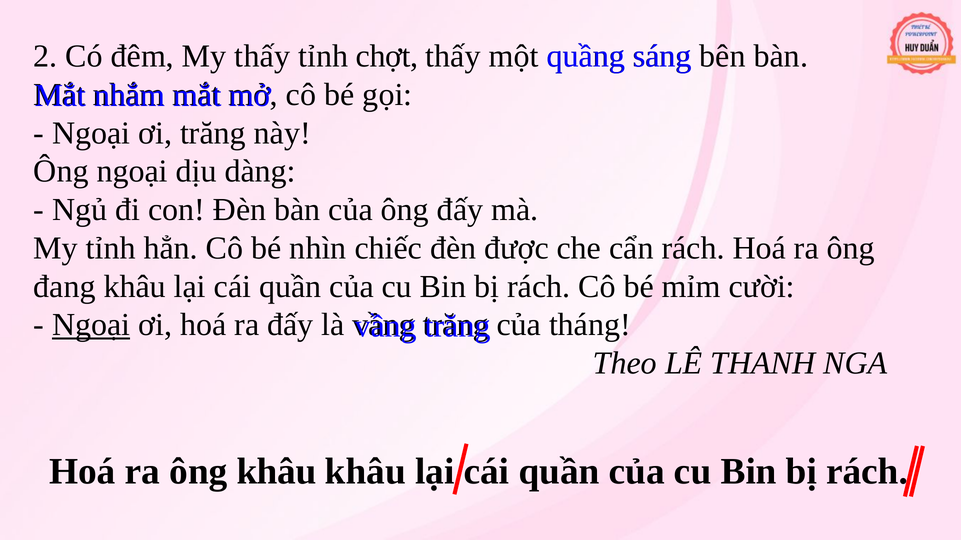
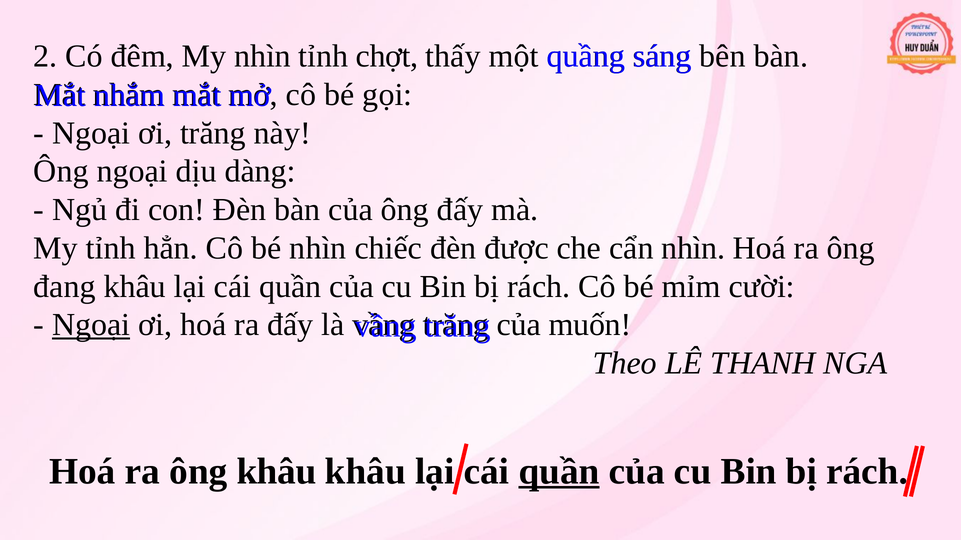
My thấy: thấy -> nhìn
cẩn rách: rách -> nhìn
tháng: tháng -> muốn
quần at (559, 472) underline: none -> present
